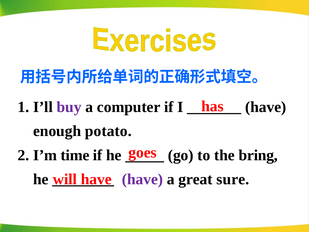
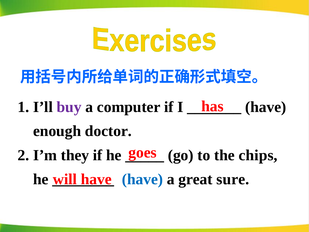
potato: potato -> doctor
time: time -> they
bring: bring -> chips
have at (142, 179) colour: purple -> blue
